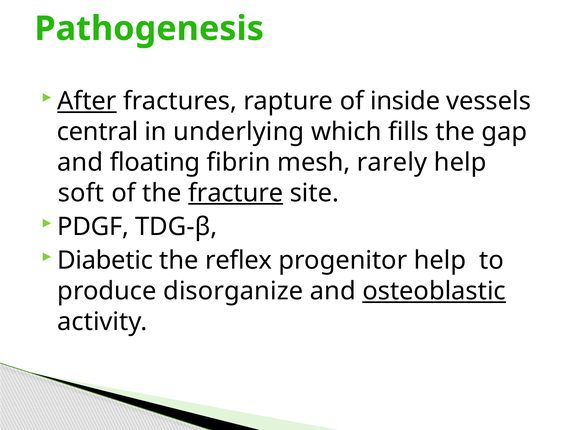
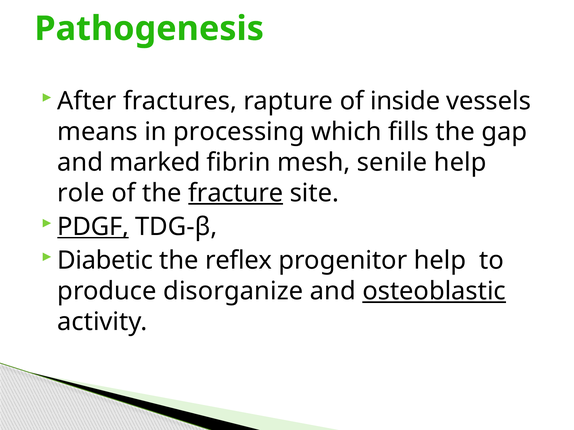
After underline: present -> none
central: central -> means
underlying: underlying -> processing
floating: floating -> marked
rarely: rarely -> senile
soft: soft -> role
PDGF underline: none -> present
